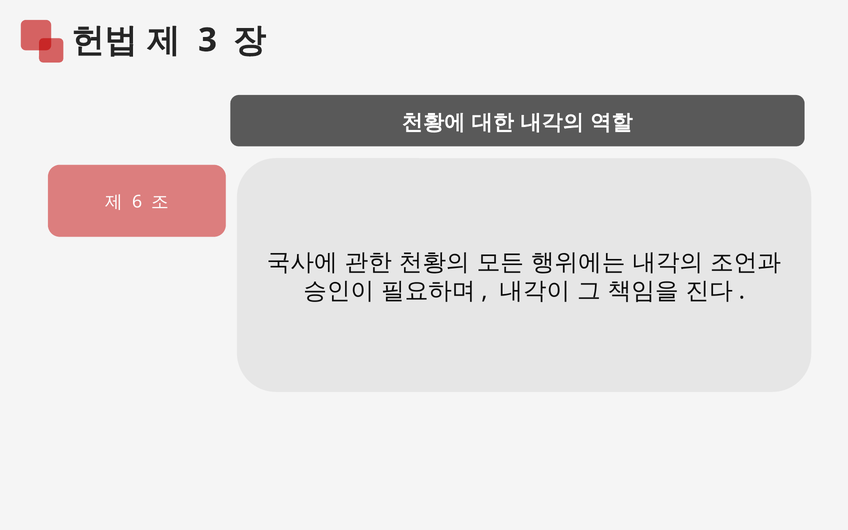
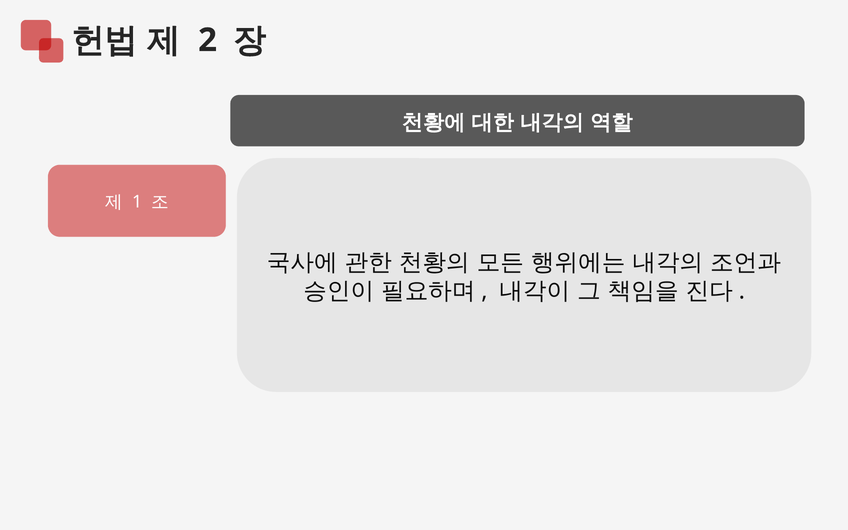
3: 3 -> 2
6: 6 -> 1
